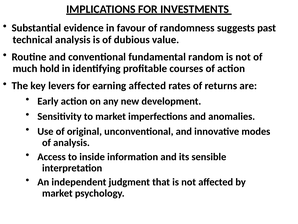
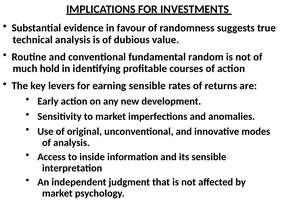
past: past -> true
earning affected: affected -> sensible
